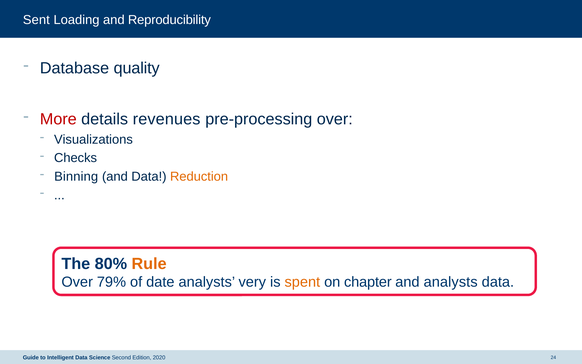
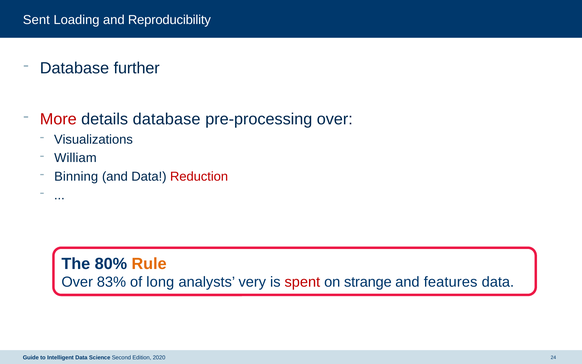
quality: quality -> further
details revenues: revenues -> database
Checks: Checks -> William
Reduction colour: orange -> red
79%: 79% -> 83%
date: date -> long
spent colour: orange -> red
chapter: chapter -> strange
and analysts: analysts -> features
